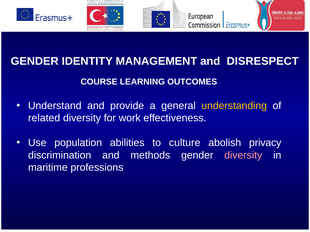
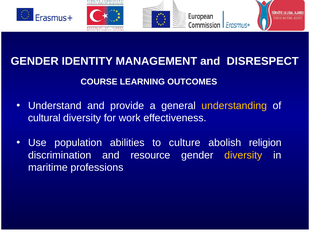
related: related -> cultural
privacy: privacy -> religion
methods: methods -> resource
diversity at (243, 156) colour: pink -> yellow
